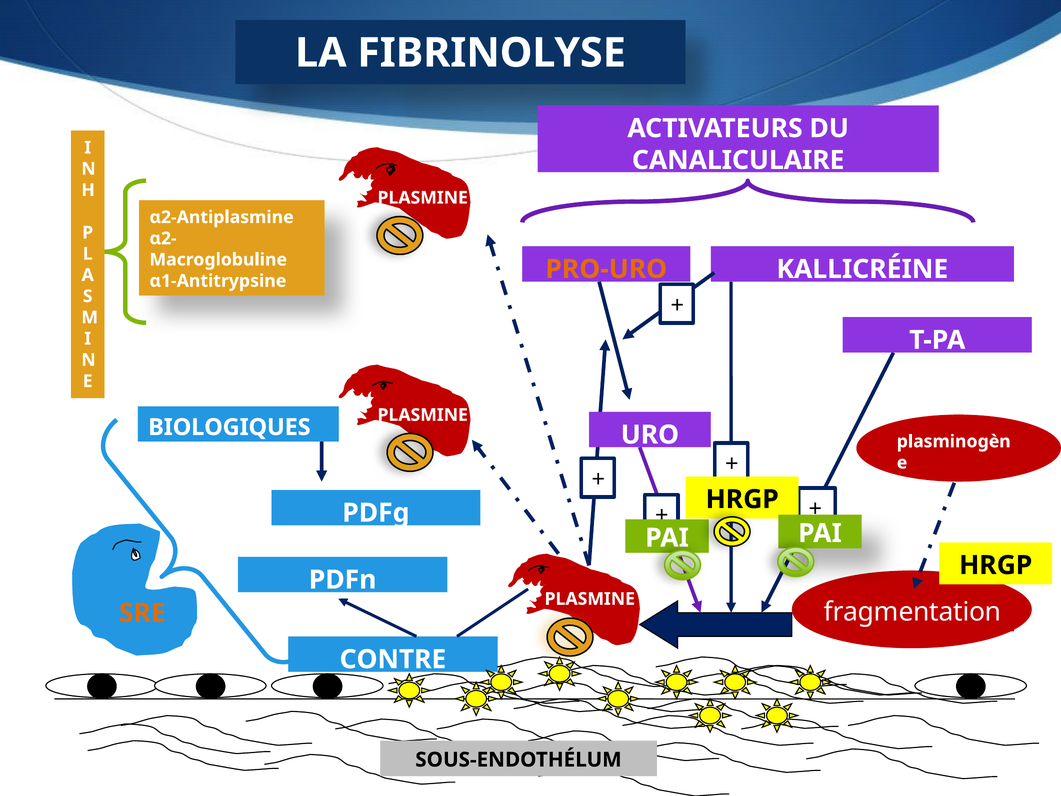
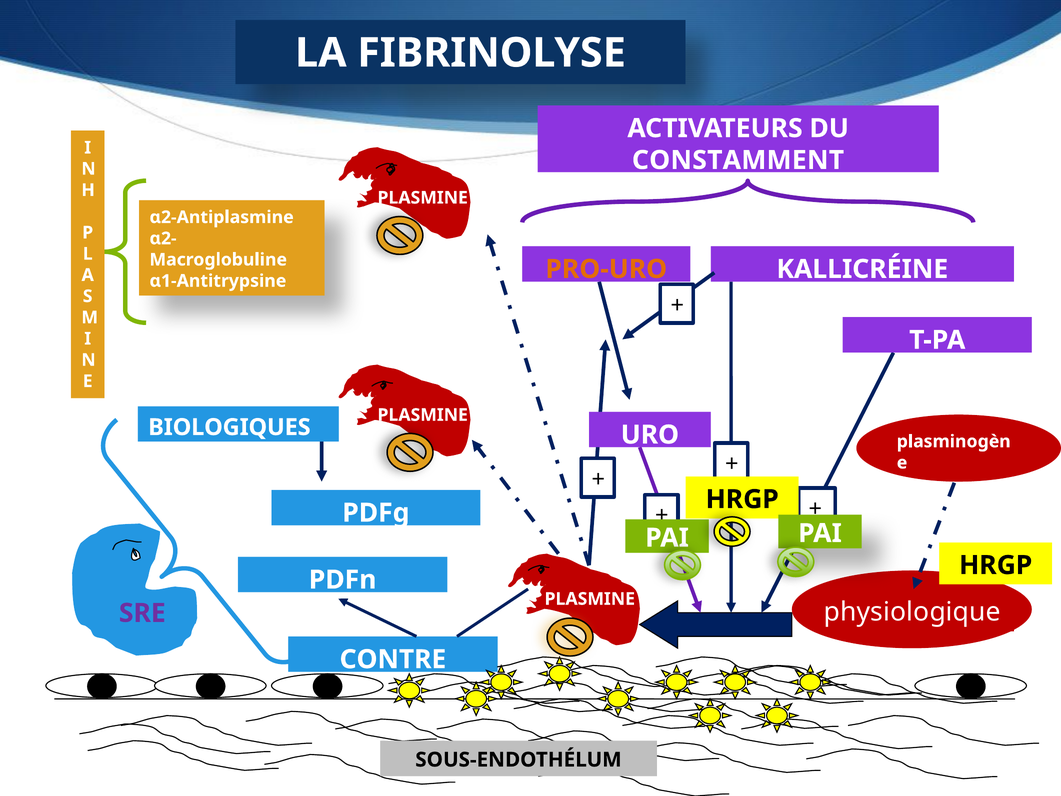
CANALICULAIRE: CANALICULAIRE -> CONSTAMMENT
fragmentation: fragmentation -> physiologique
SRE colour: orange -> purple
